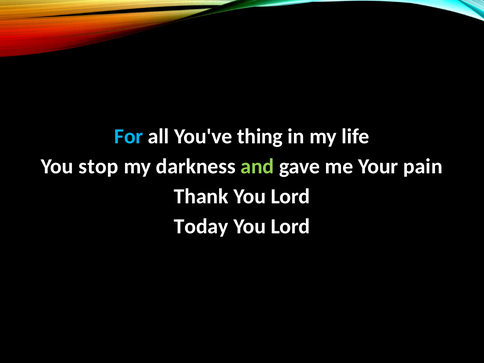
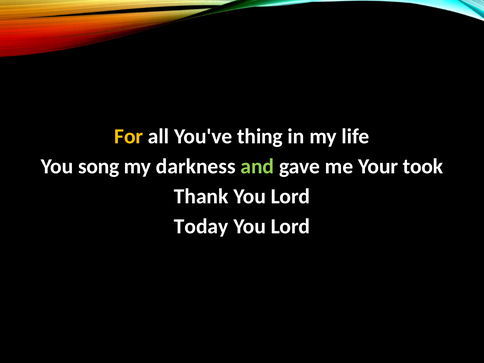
For colour: light blue -> yellow
stop: stop -> song
pain: pain -> took
